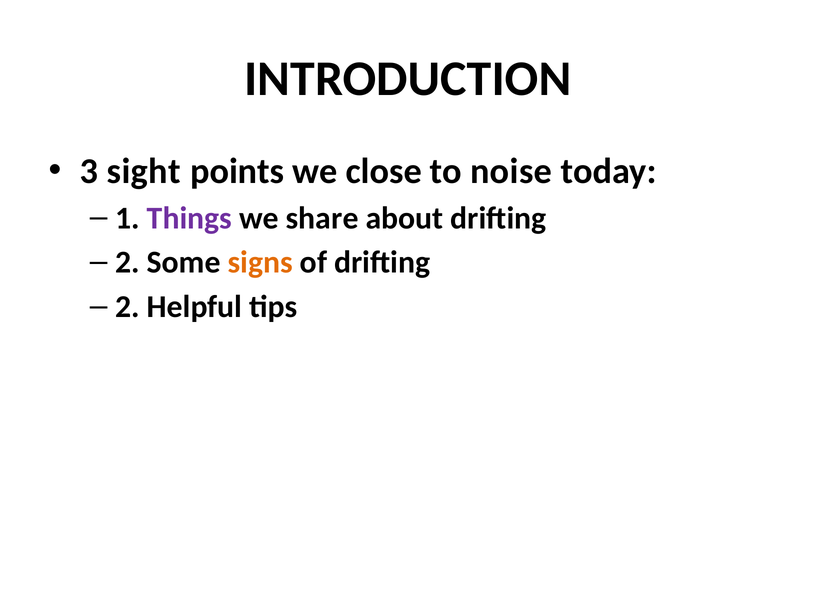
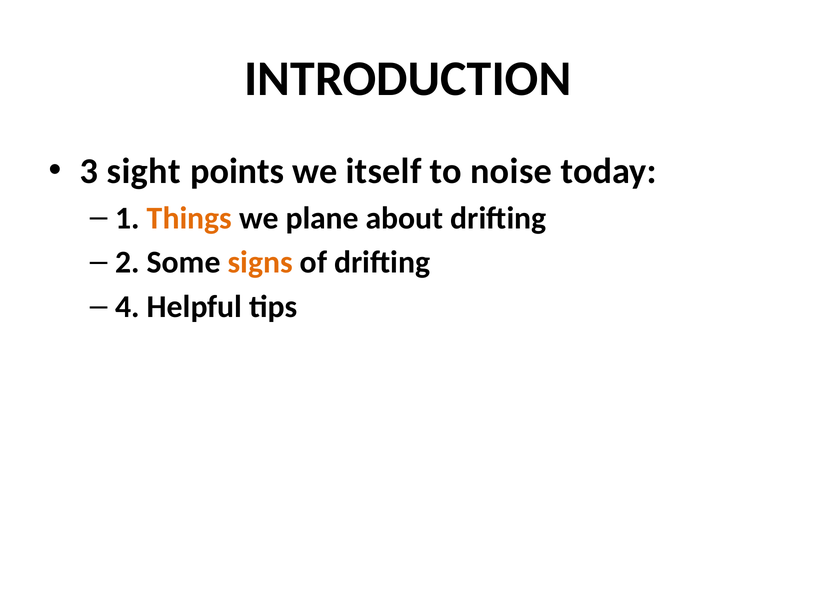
close: close -> itself
Things colour: purple -> orange
share: share -> plane
2 at (128, 307): 2 -> 4
